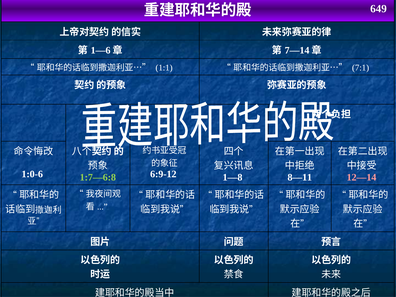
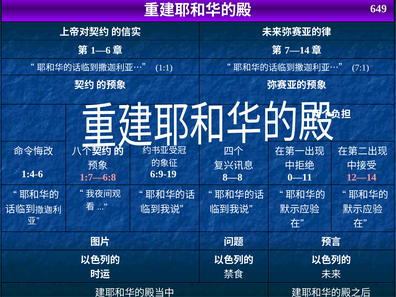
1:0-6: 1:0-6 -> 1:4-6
6:9-12: 6:9-12 -> 6:9-19
1:7—6:8 colour: light green -> pink
1—8: 1—8 -> 8—8
8—11: 8—11 -> 0—11
